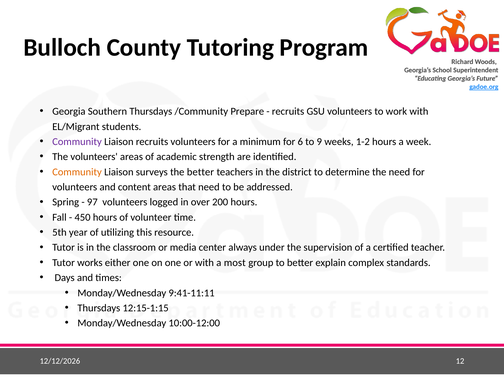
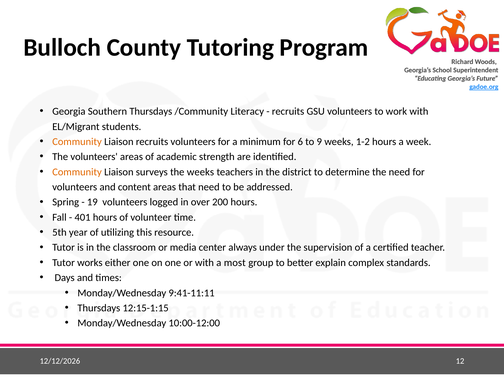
Prepare: Prepare -> Literacy
Community at (77, 142) colour: purple -> orange
the better: better -> weeks
97: 97 -> 19
450: 450 -> 401
